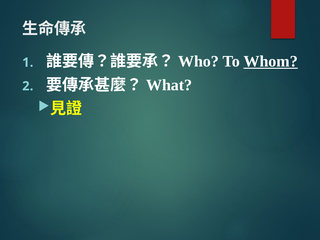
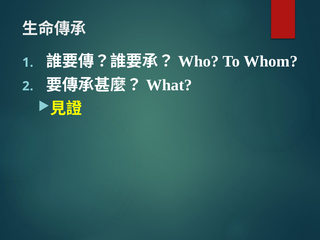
Whom underline: present -> none
